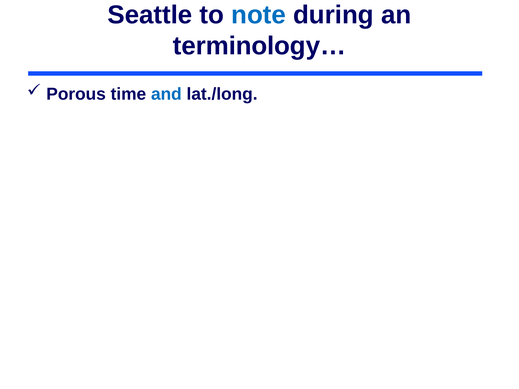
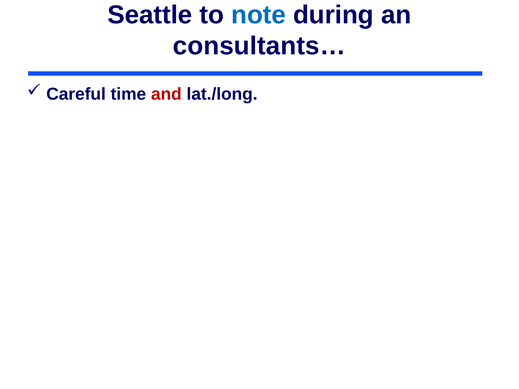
terminology…: terminology… -> consultants…
Porous: Porous -> Careful
and colour: blue -> red
